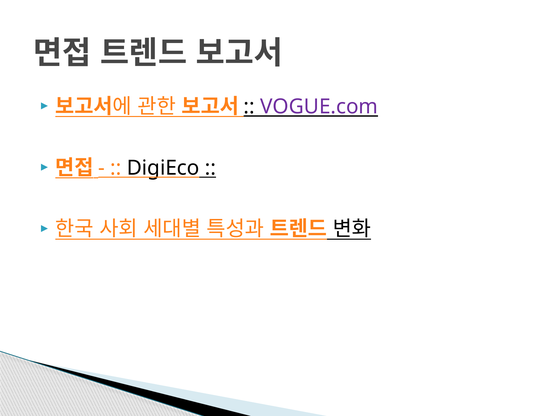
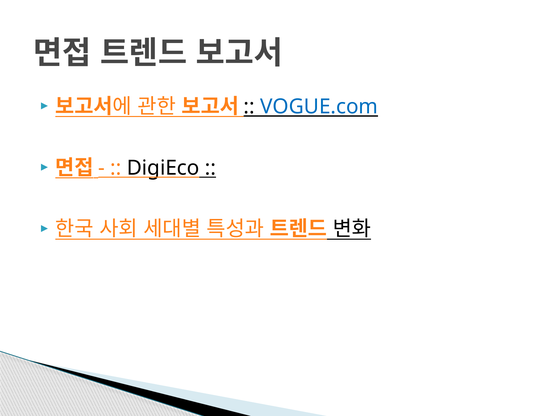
VOGUE.com colour: purple -> blue
